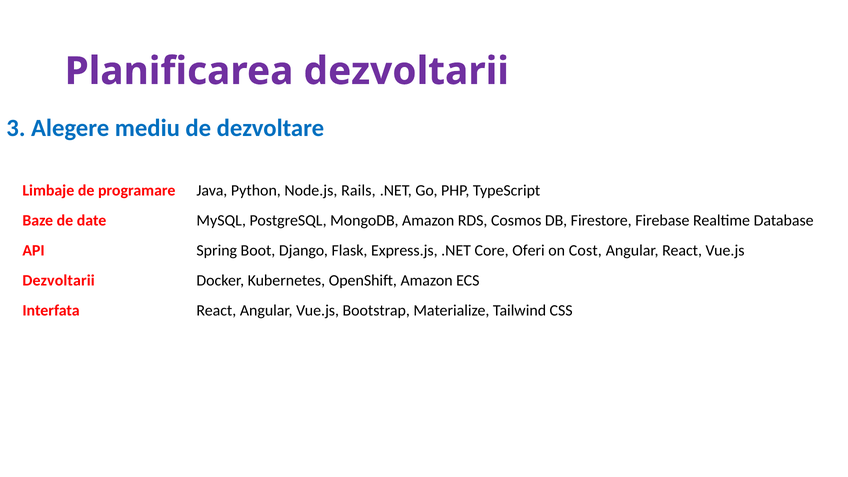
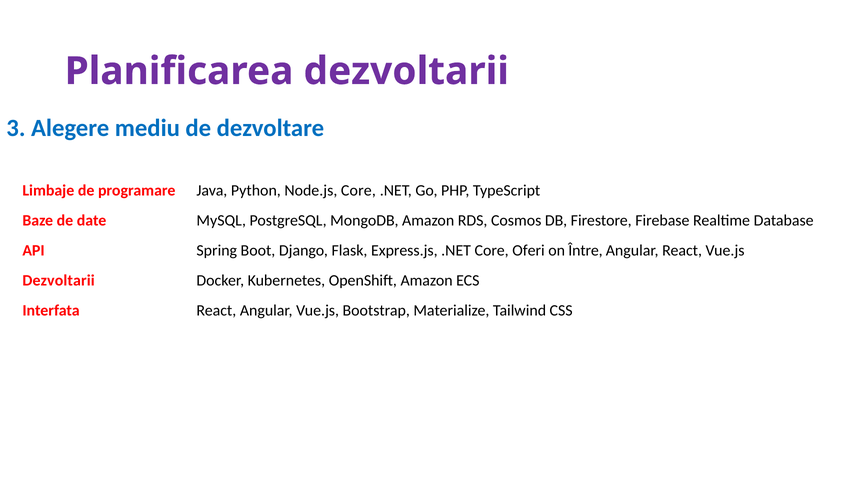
Node.js Rails: Rails -> Core
Cost: Cost -> Între
